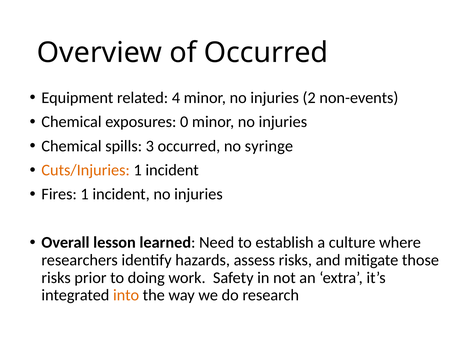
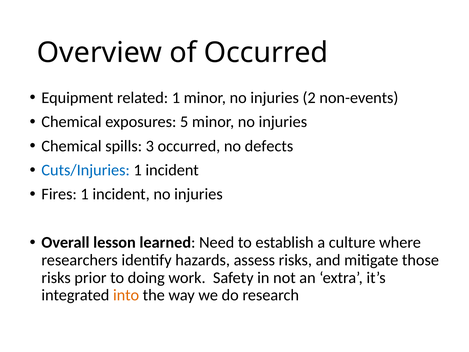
related 4: 4 -> 1
0: 0 -> 5
syringe: syringe -> defects
Cuts/Injuries colour: orange -> blue
